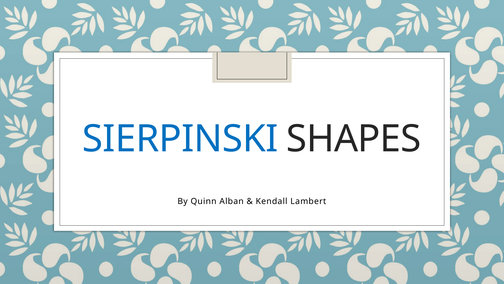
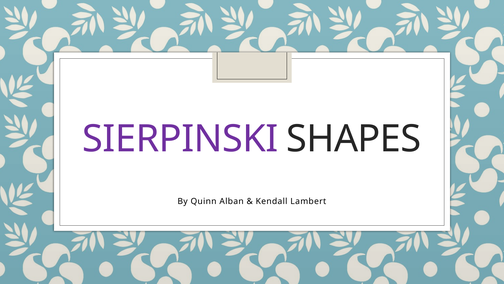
SIERPINSKI colour: blue -> purple
